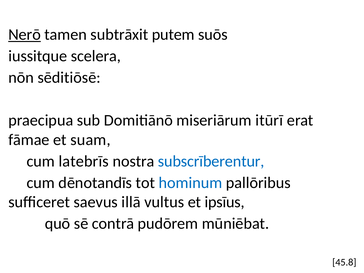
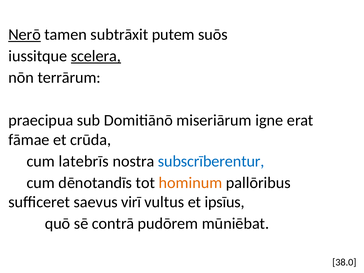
scelera underline: none -> present
sēditiōsē: sēditiōsē -> terrārum
itūrī: itūrī -> igne
suam: suam -> crūda
hominum colour: blue -> orange
illā: illā -> virī
45.8: 45.8 -> 38.0
